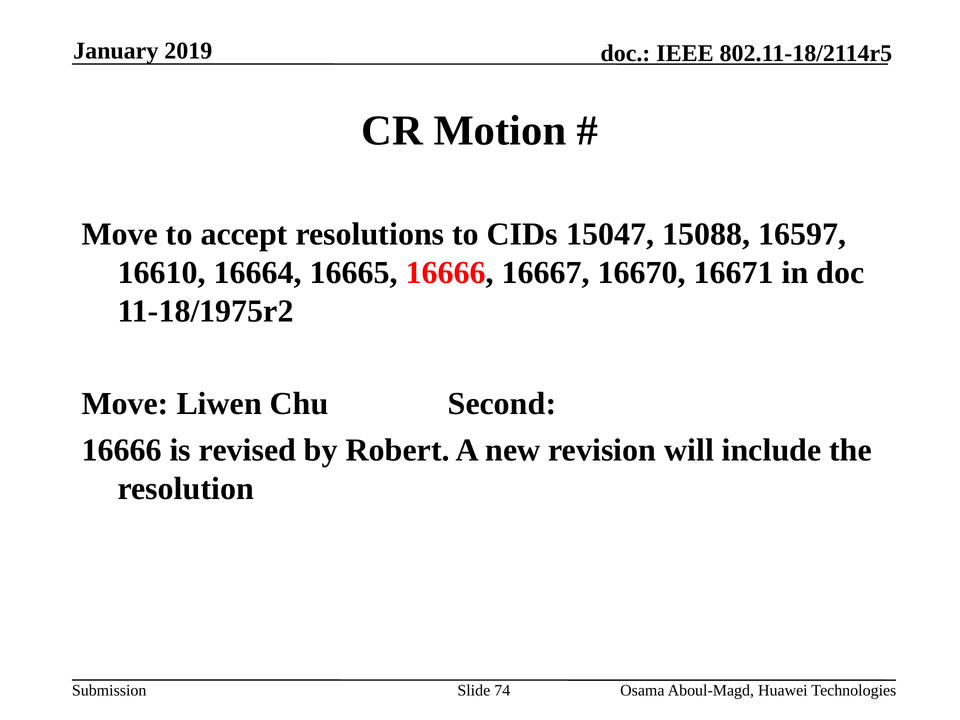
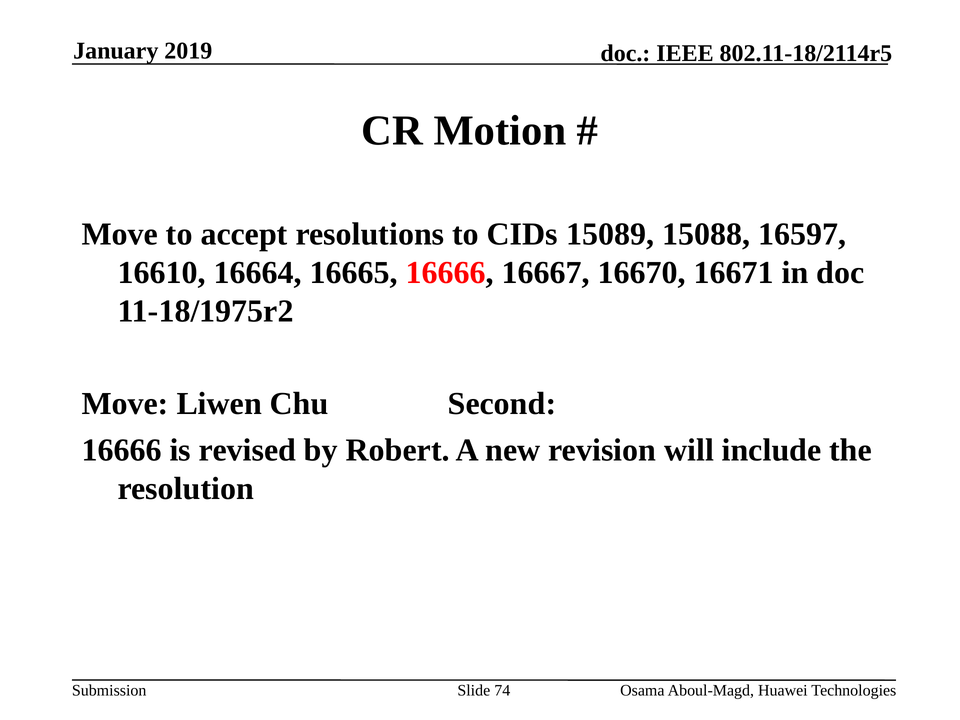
15047: 15047 -> 15089
